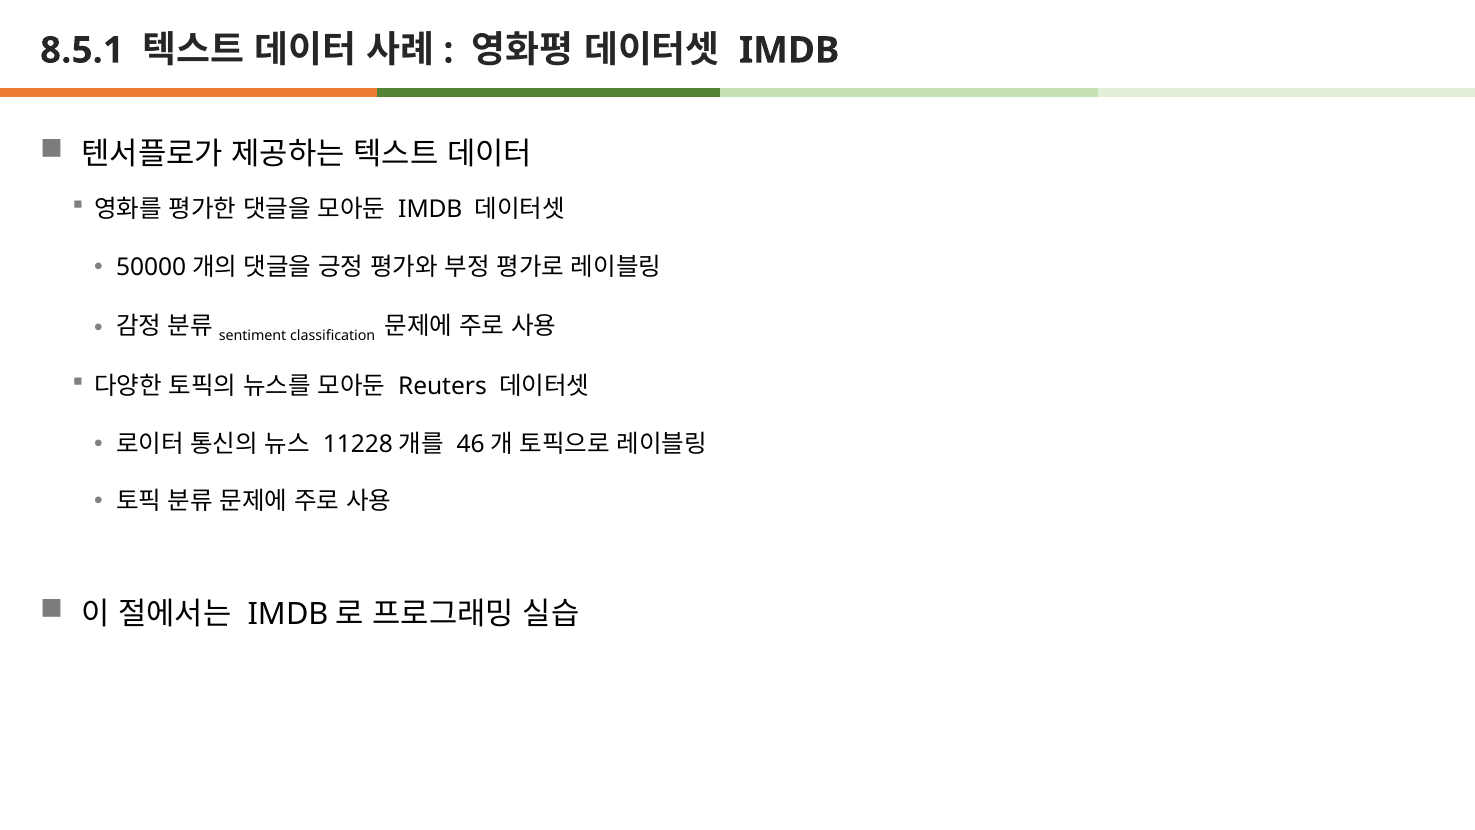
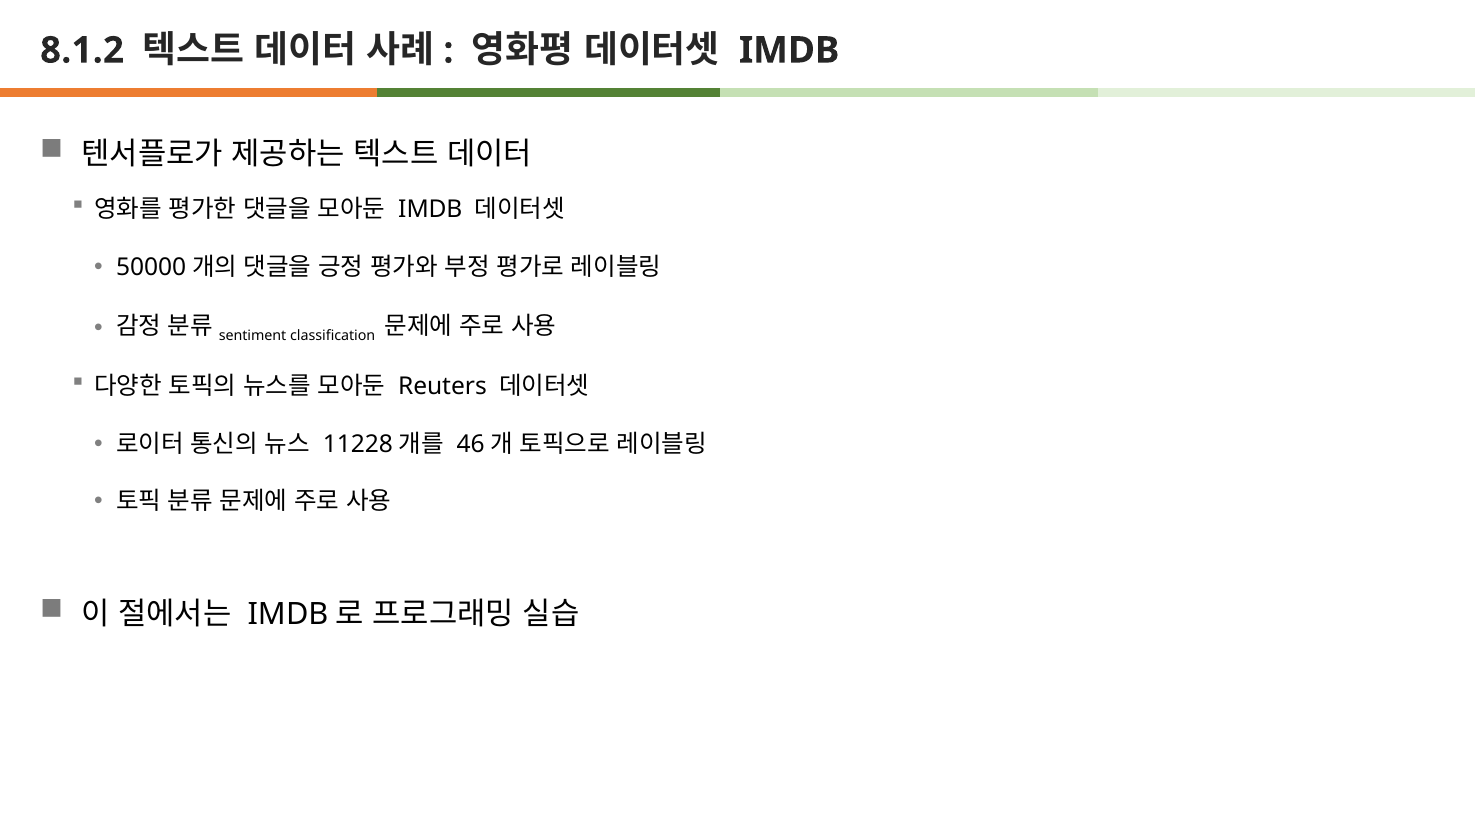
8.5.1: 8.5.1 -> 8.1.2
